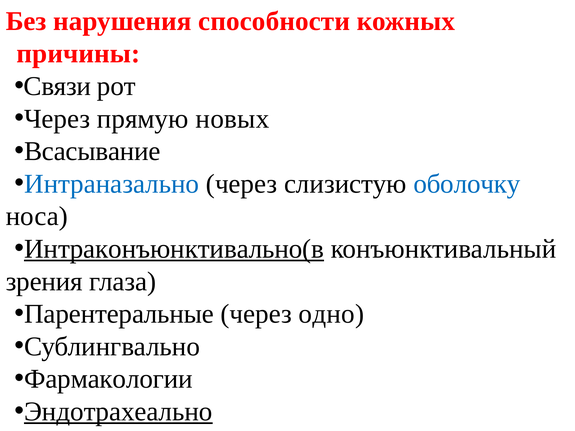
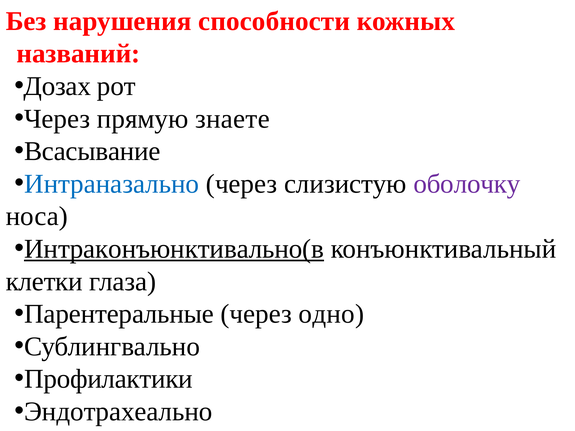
причины: причины -> названий
Связи: Связи -> Дозах
новых: новых -> знаете
оболочку colour: blue -> purple
зрения: зрения -> клетки
Фармакологии: Фармакологии -> Профилактики
Эндотрахеально underline: present -> none
